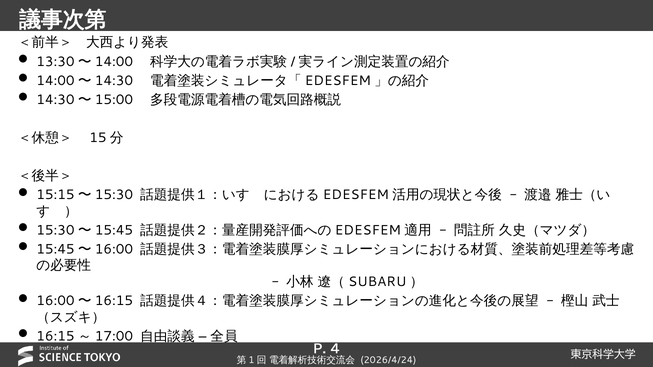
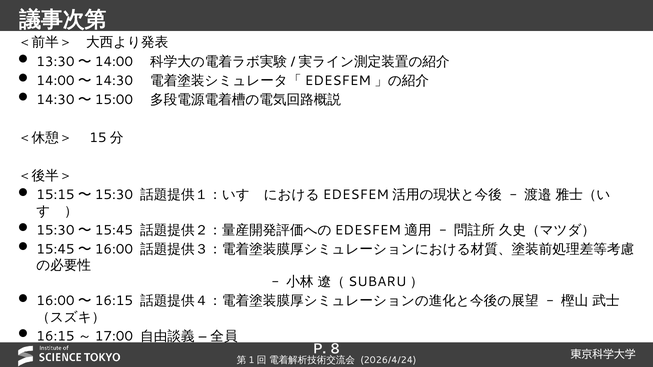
4: 4 -> 8
